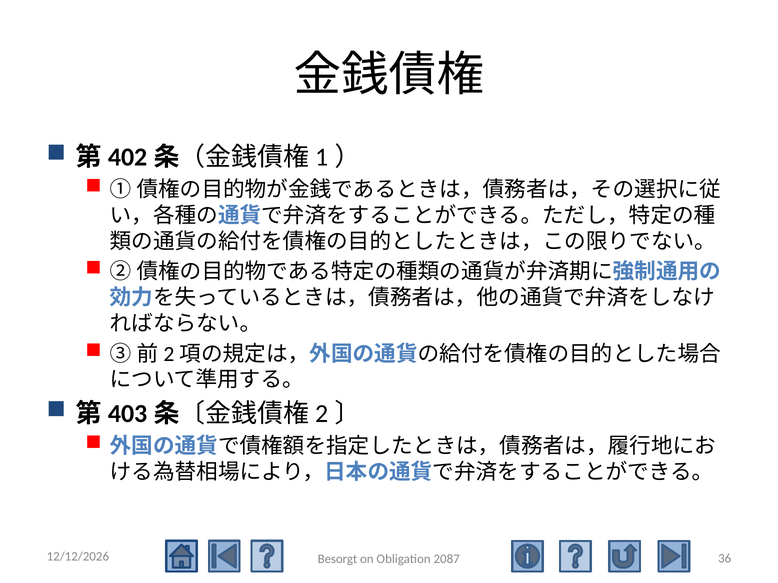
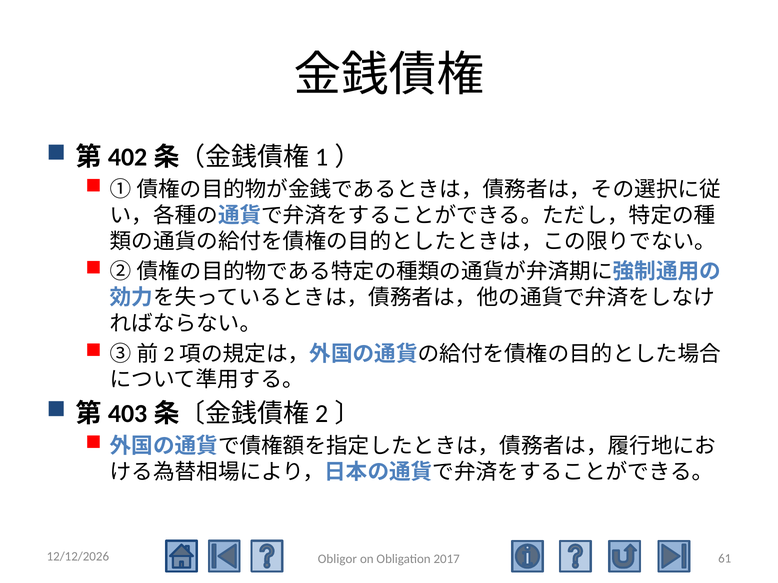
36: 36 -> 61
Besorgt: Besorgt -> Obligor
2087: 2087 -> 2017
